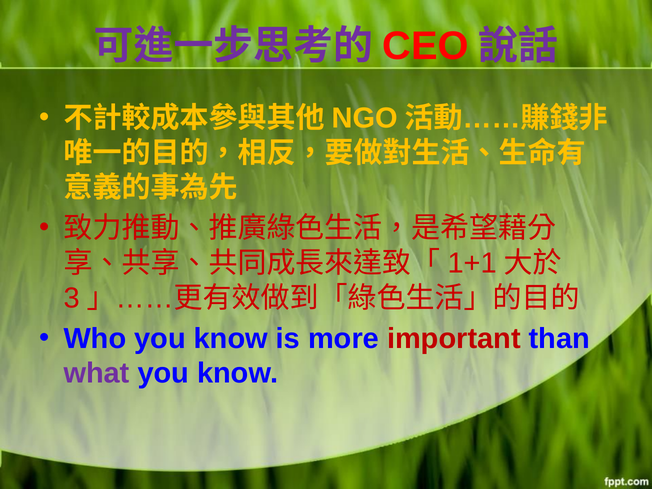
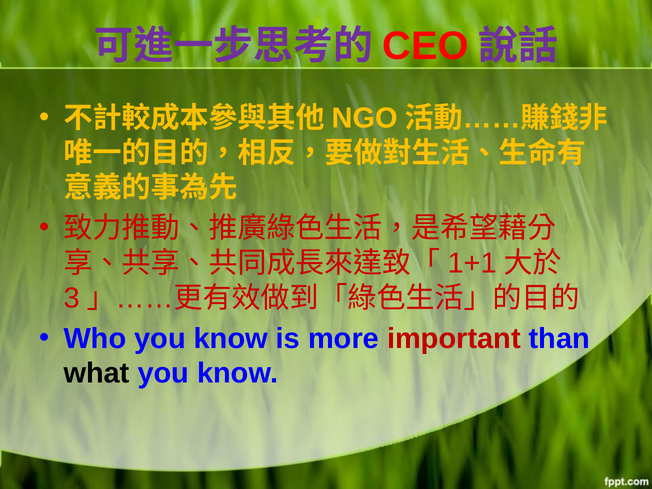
what colour: purple -> black
